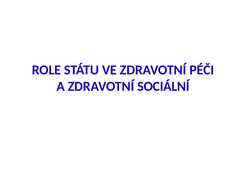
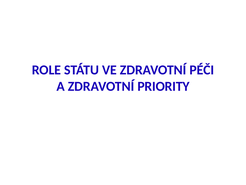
SOCIÁLNÍ: SOCIÁLNÍ -> PRIORITY
